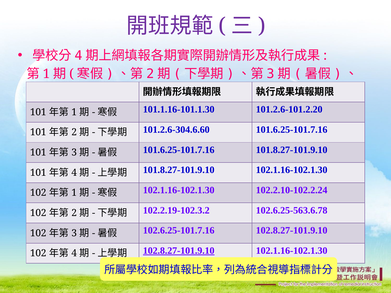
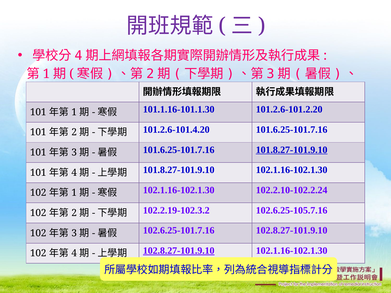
101.2.6-304.6.60: 101.2.6-304.6.60 -> 101.2.6-101.4.20
101.8.27-101.9.10 at (292, 150) underline: none -> present
102.6.25-563.6.78: 102.6.25-563.6.78 -> 102.6.25-105.7.16
